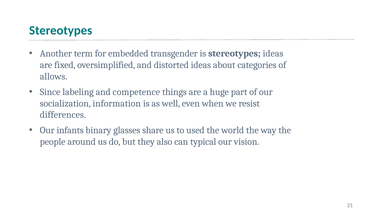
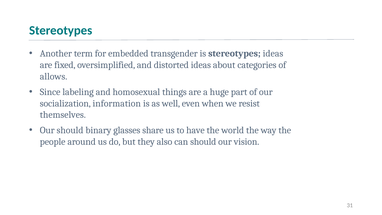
competence: competence -> homosexual
differences: differences -> themselves
Our infants: infants -> should
used: used -> have
can typical: typical -> should
